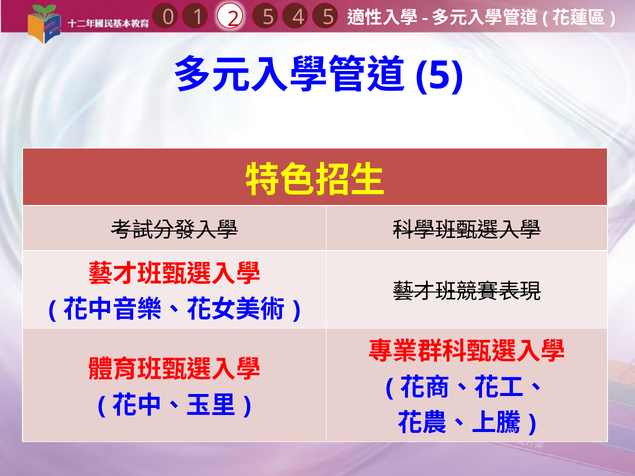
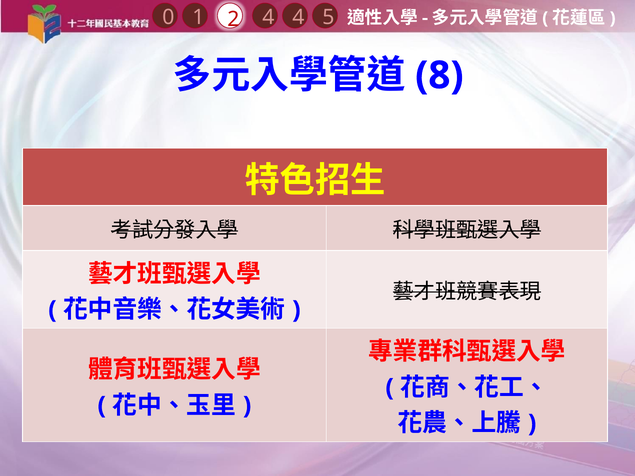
2 5: 5 -> 4
5 at (439, 75): 5 -> 8
